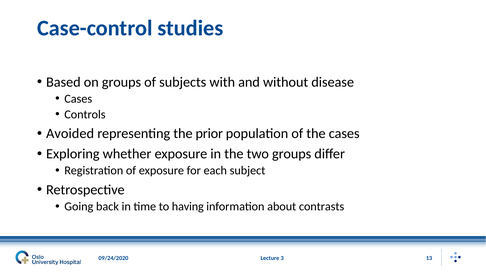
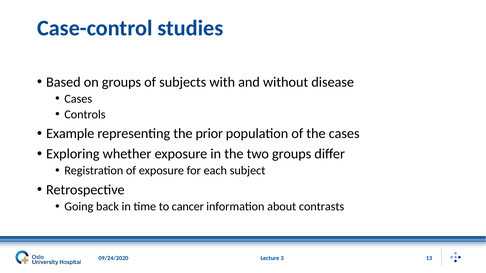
Avoided: Avoided -> Example
having: having -> cancer
